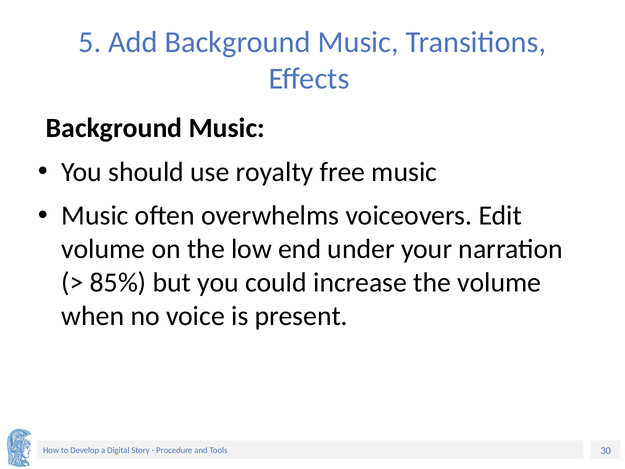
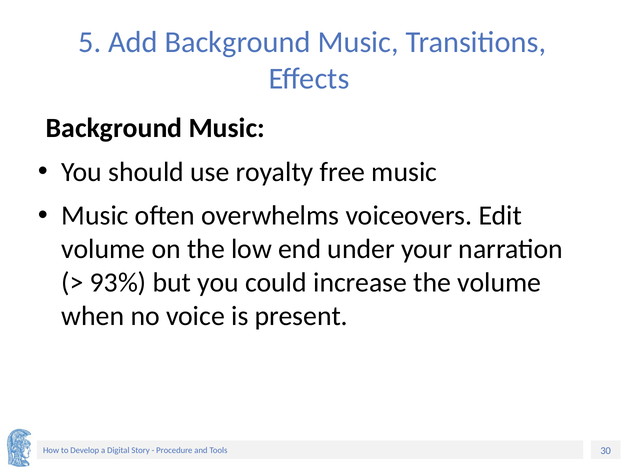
85%: 85% -> 93%
